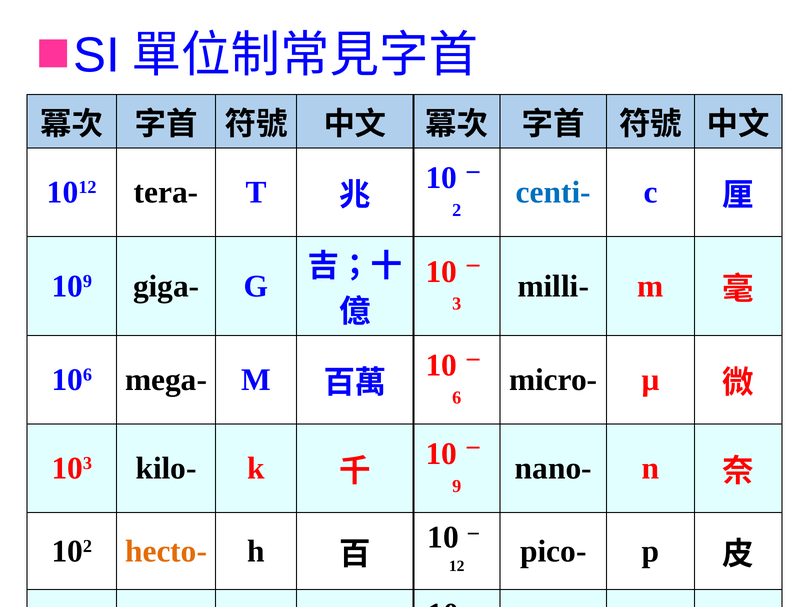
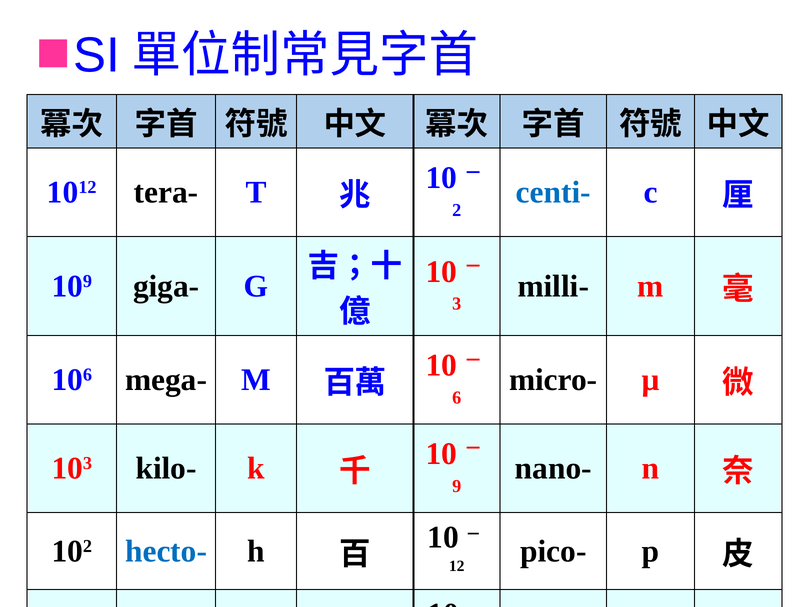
hecto- colour: orange -> blue
